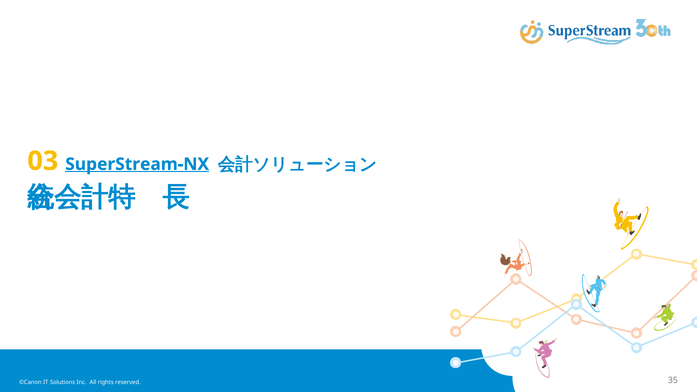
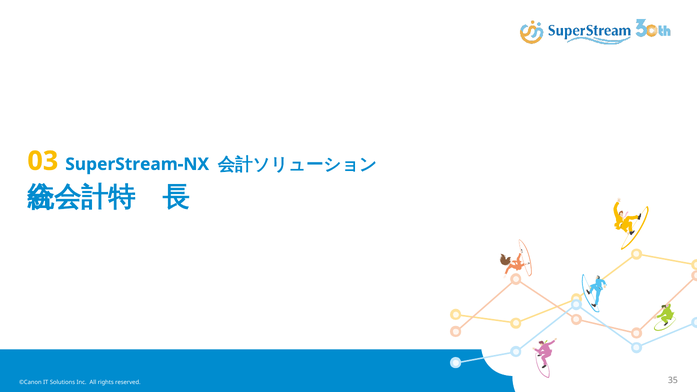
SuperStream-NX underline: present -> none
